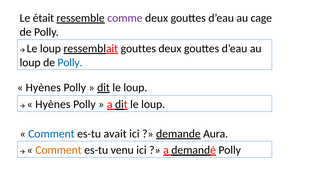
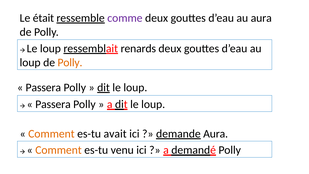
au cage: cage -> aura
ressemblait gouttes: gouttes -> renards
Polly at (70, 62) colour: blue -> orange
Hyènes at (43, 87): Hyènes -> Passera
Hyènes at (53, 104): Hyènes -> Passera
Comment at (51, 134) colour: blue -> orange
